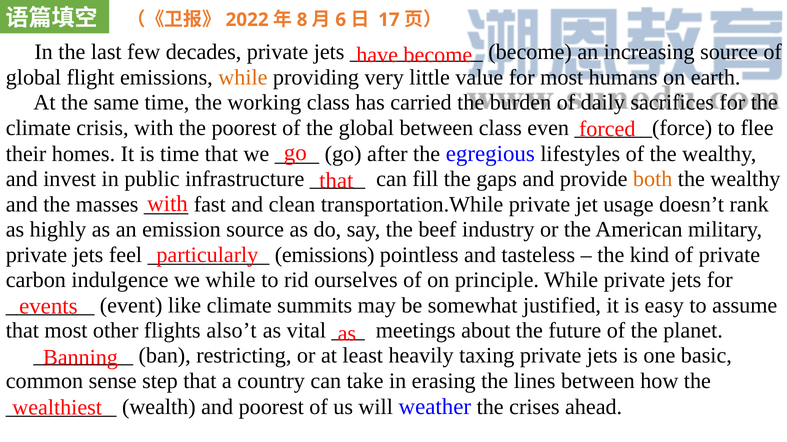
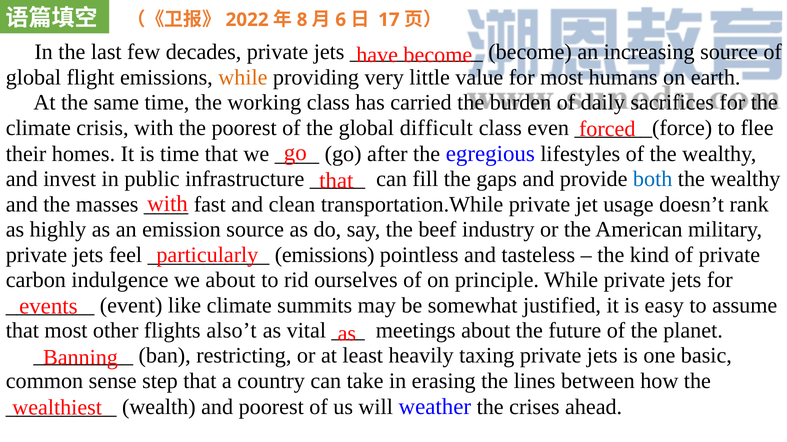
global between: between -> difficult
both colour: orange -> blue
we while: while -> about
